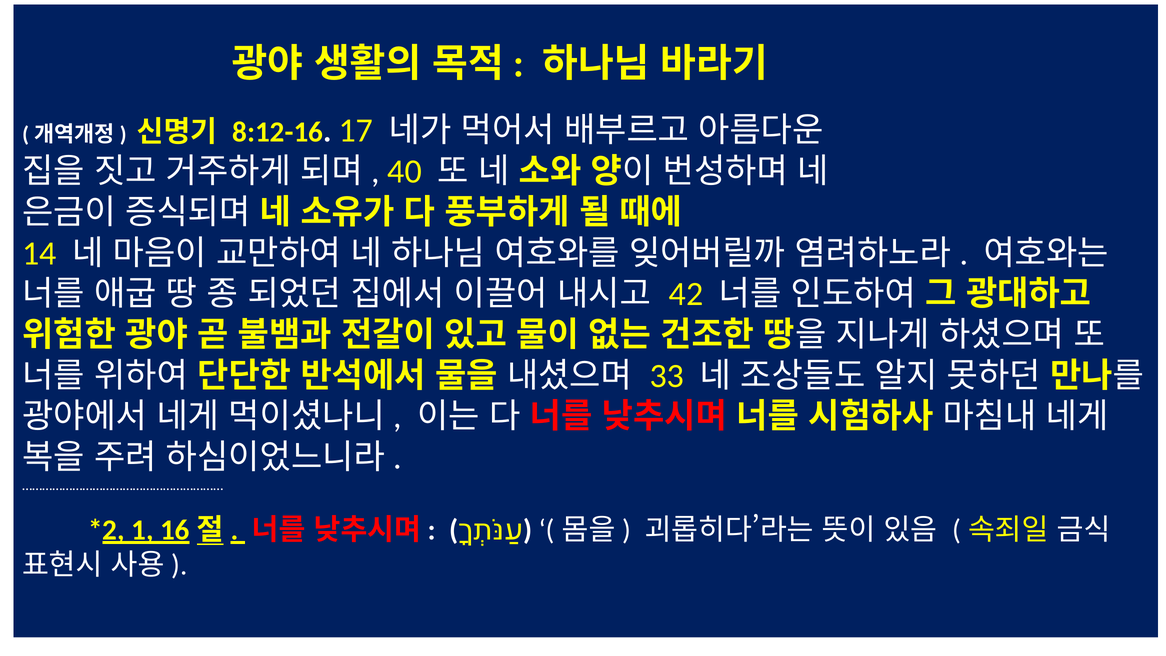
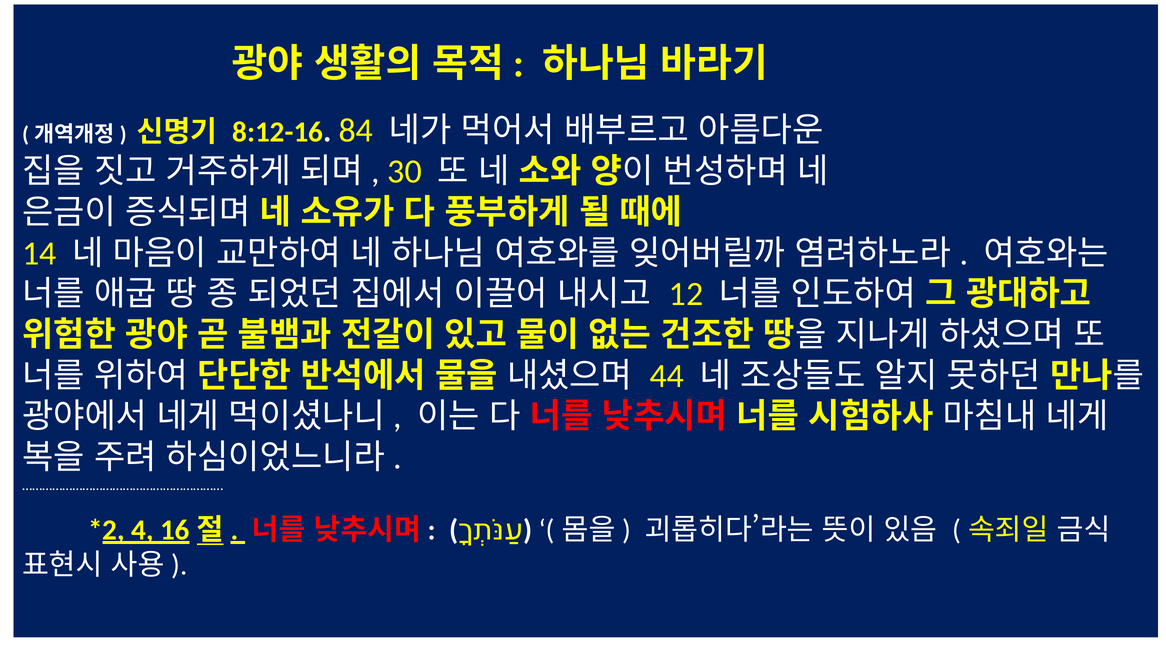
17: 17 -> 84
40: 40 -> 30
42: 42 -> 12
33: 33 -> 44
1: 1 -> 4
